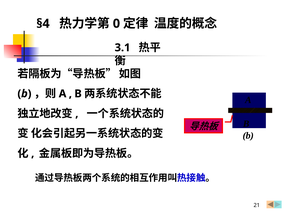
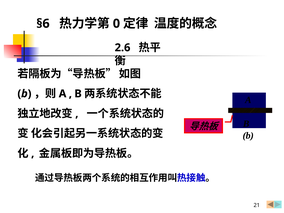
§4: §4 -> §6
3.1: 3.1 -> 2.6
